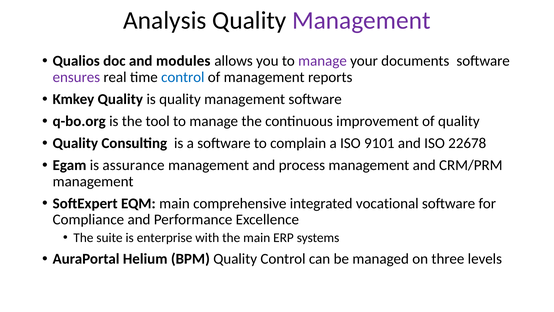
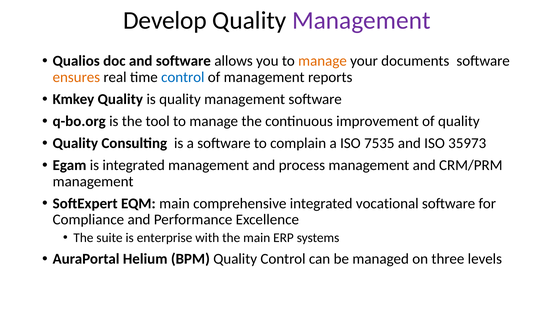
Analysis: Analysis -> Develop
and modules: modules -> software
manage at (322, 61) colour: purple -> orange
ensures colour: purple -> orange
9101: 9101 -> 7535
22678: 22678 -> 35973
is assurance: assurance -> integrated
